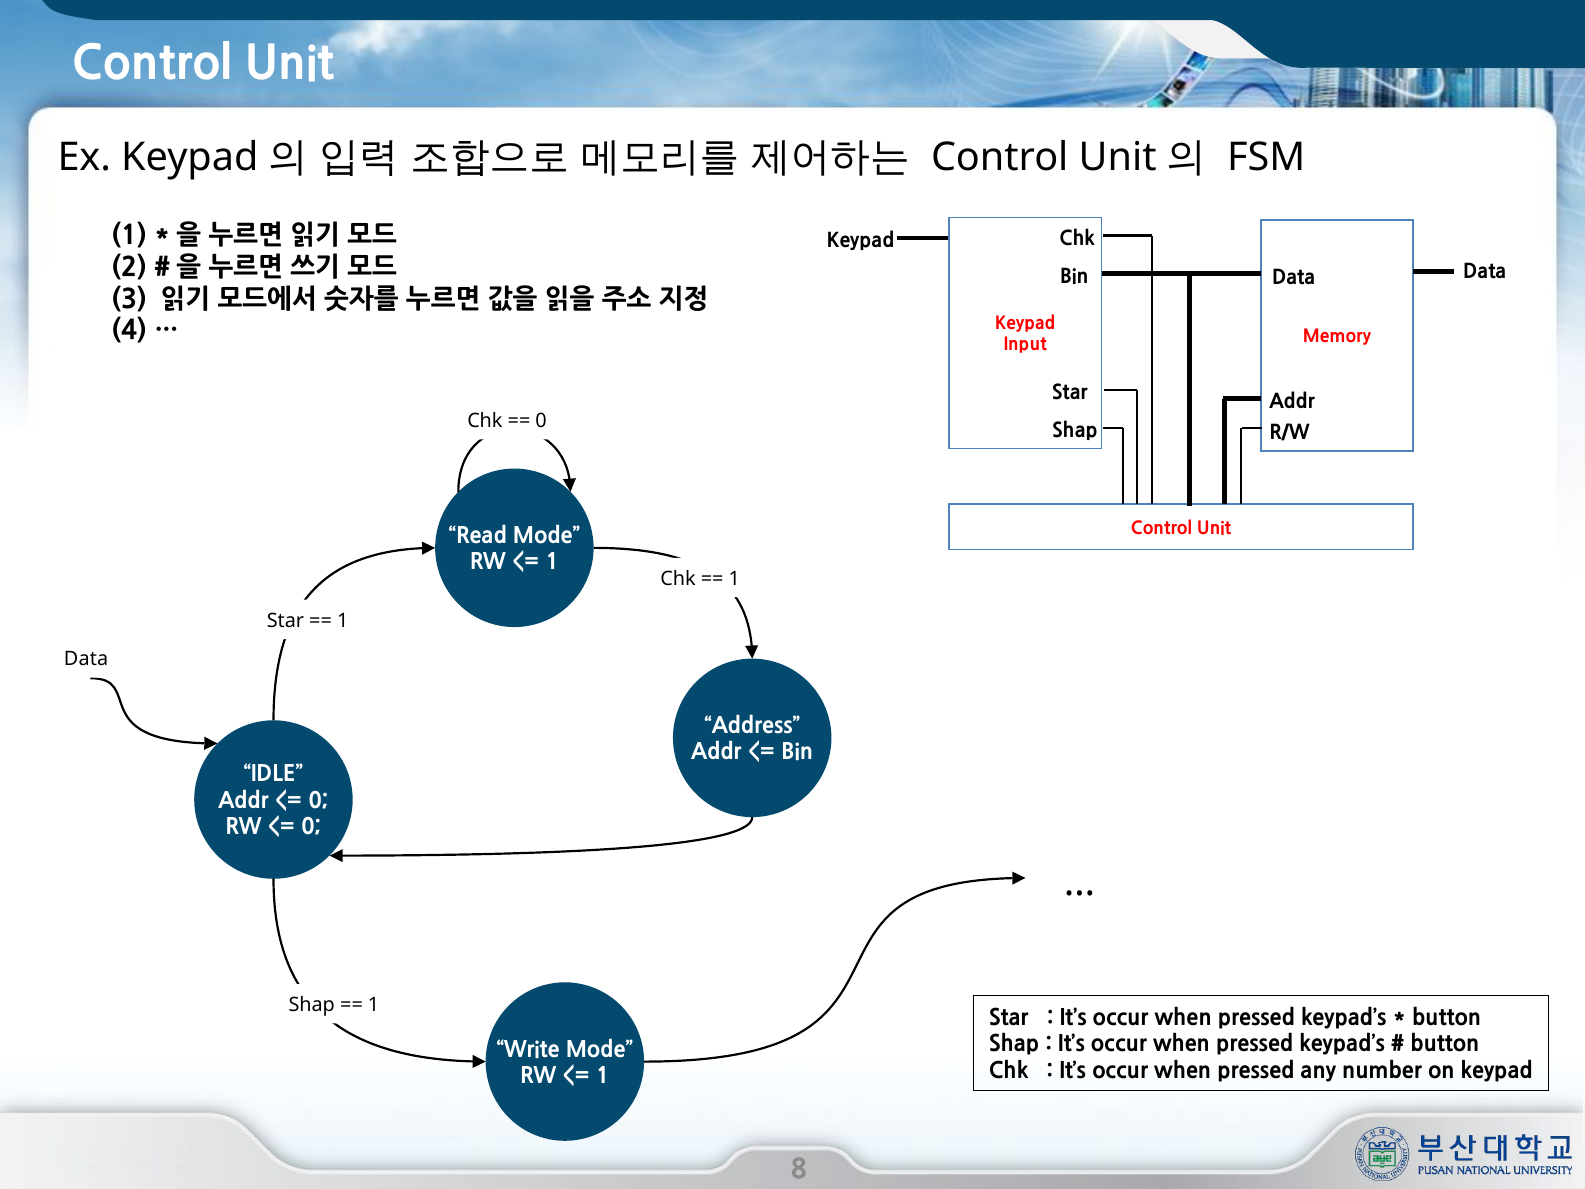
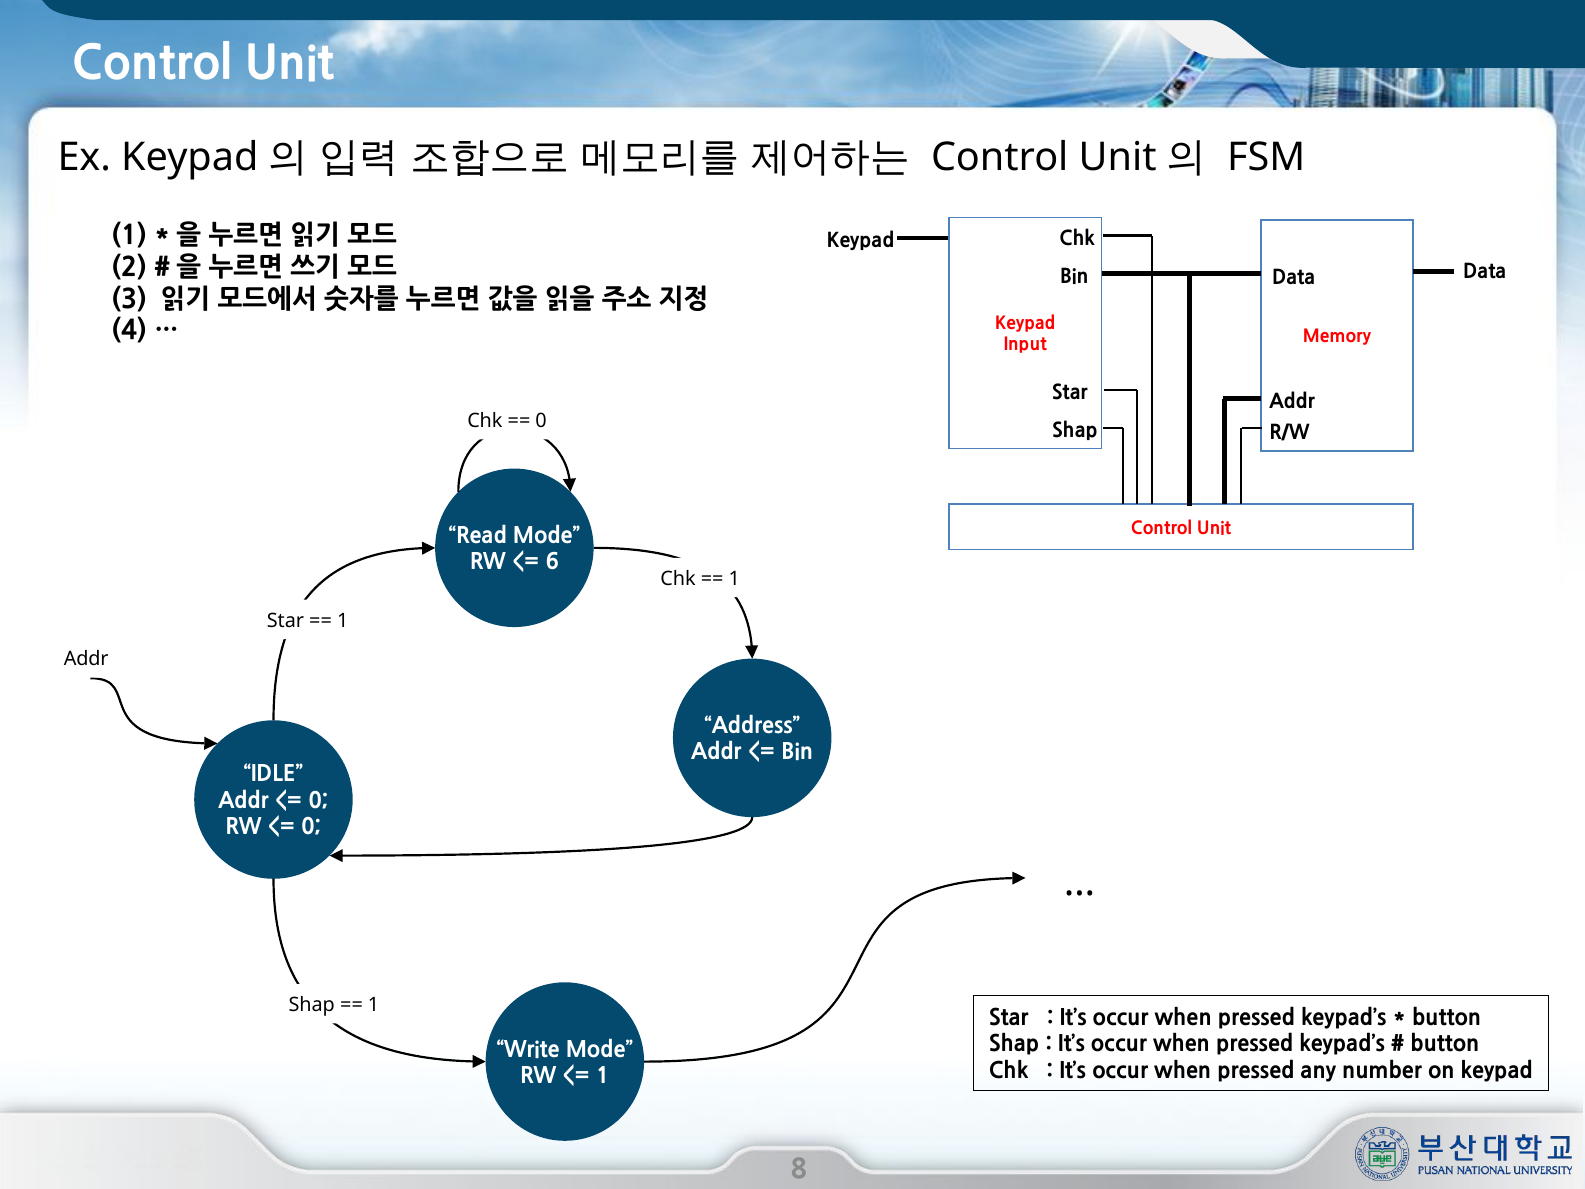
1 at (552, 562): 1 -> 6
Data at (86, 659): Data -> Addr
